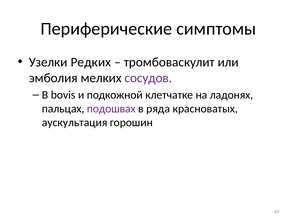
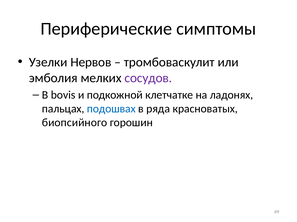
Редких: Редких -> Нервов
подошвах colour: purple -> blue
аускультация: аускультация -> биопсийного
